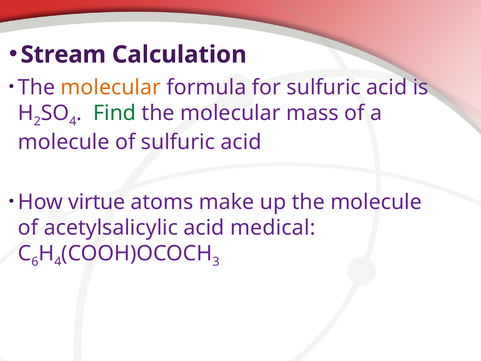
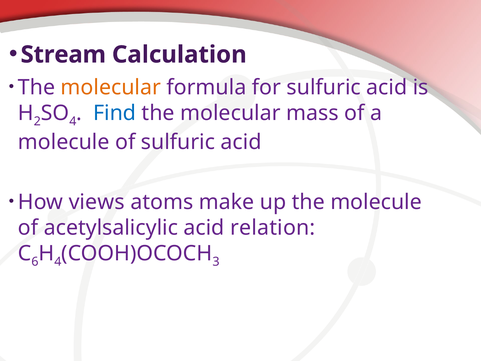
Find colour: green -> blue
virtue: virtue -> views
medical: medical -> relation
